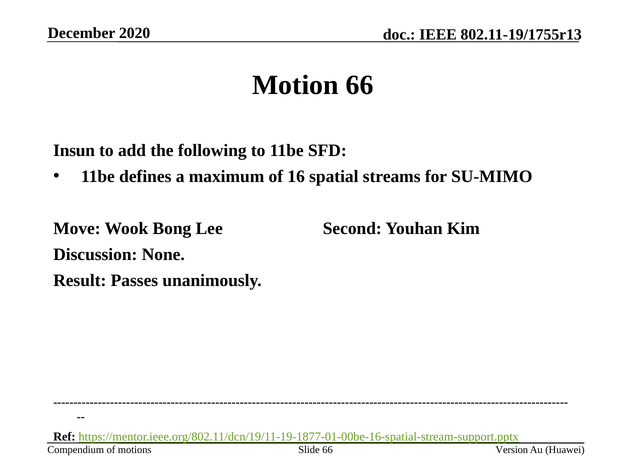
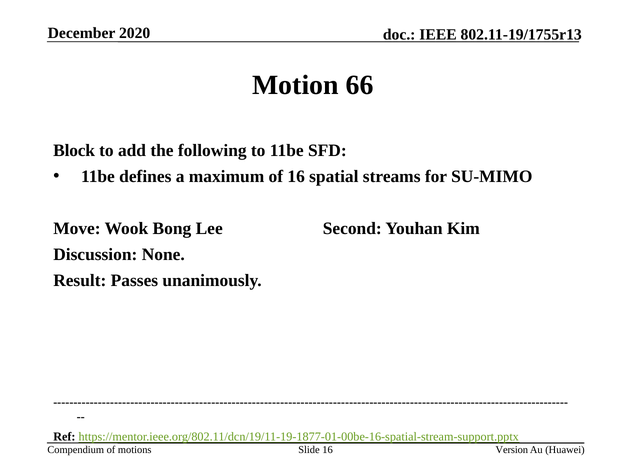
Insun: Insun -> Block
Slide 66: 66 -> 16
